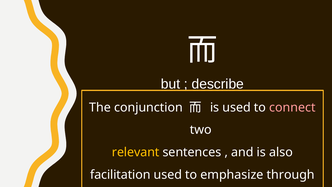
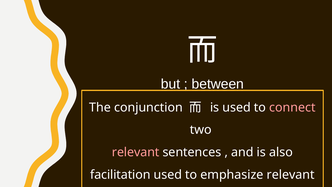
describe at (218, 84): describe -> between
relevant at (136, 152) colour: yellow -> pink
emphasize through: through -> relevant
